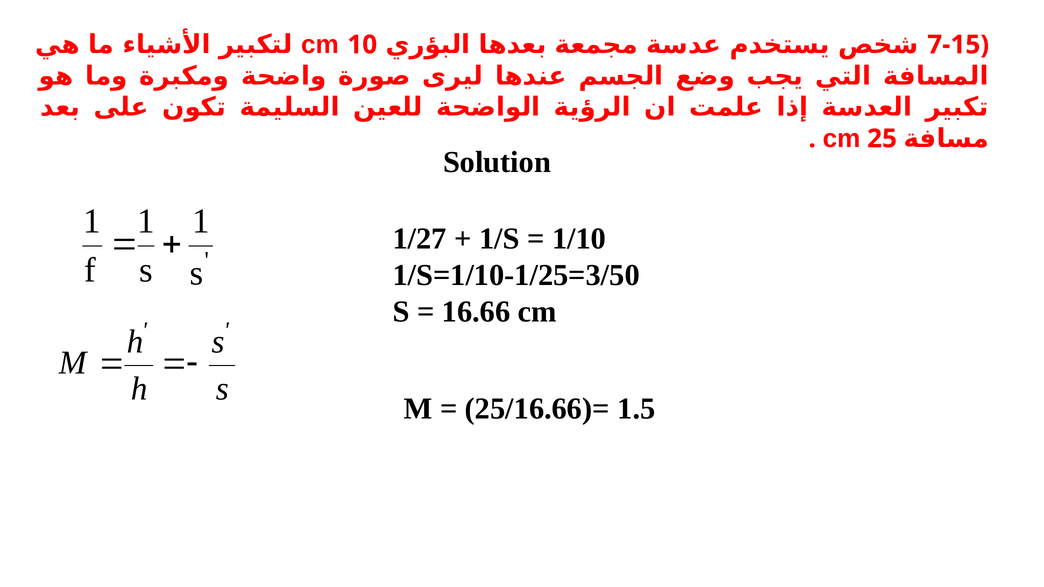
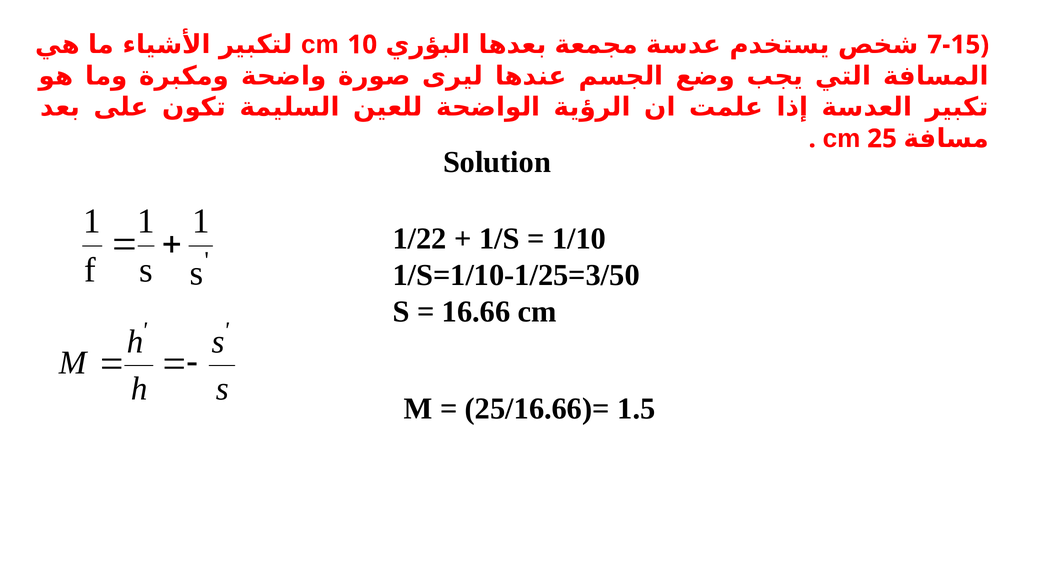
1/27: 1/27 -> 1/22
